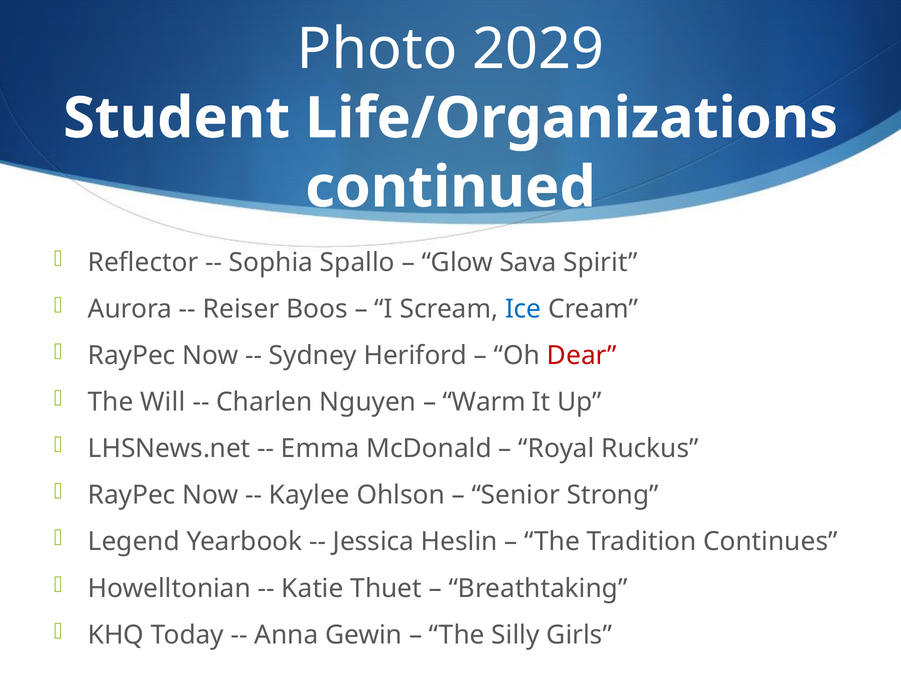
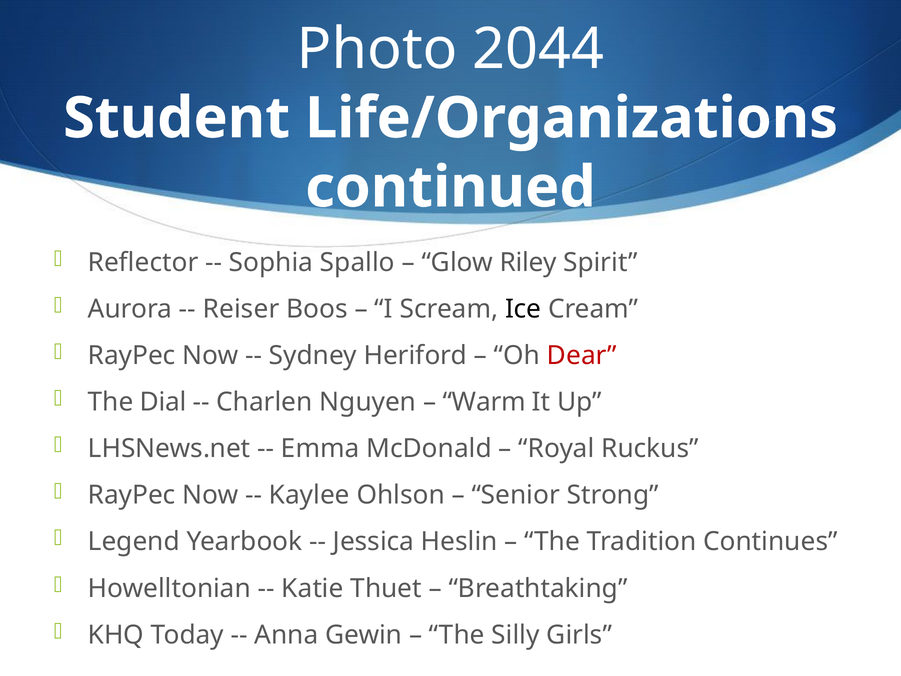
2029: 2029 -> 2044
Sava: Sava -> Riley
Ice colour: blue -> black
Will: Will -> Dial
